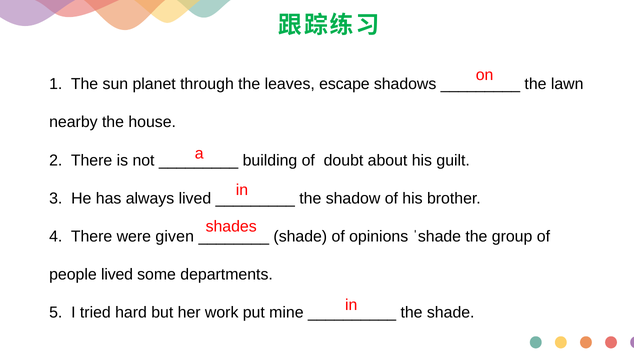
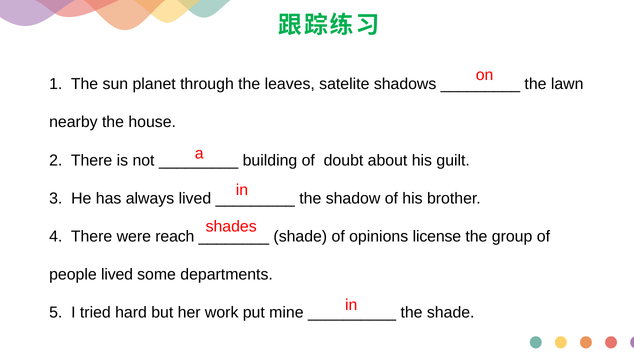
escape: escape -> satelite
given: given -> reach
ˈshade: ˈshade -> license
